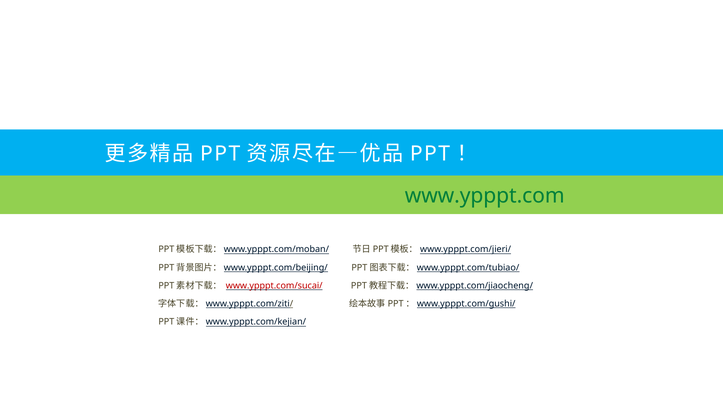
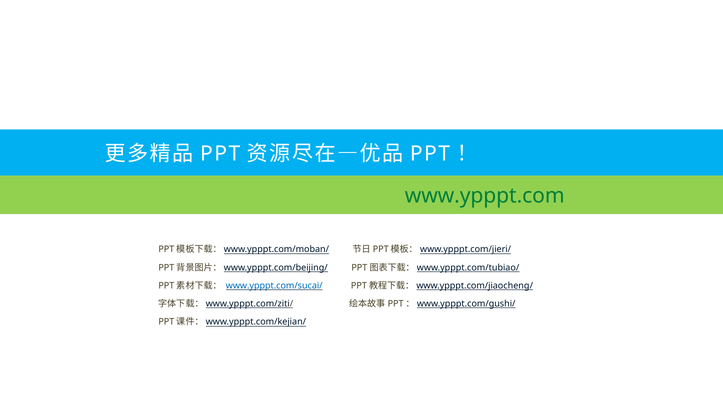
www.ypppt.com/sucai/ colour: red -> blue
